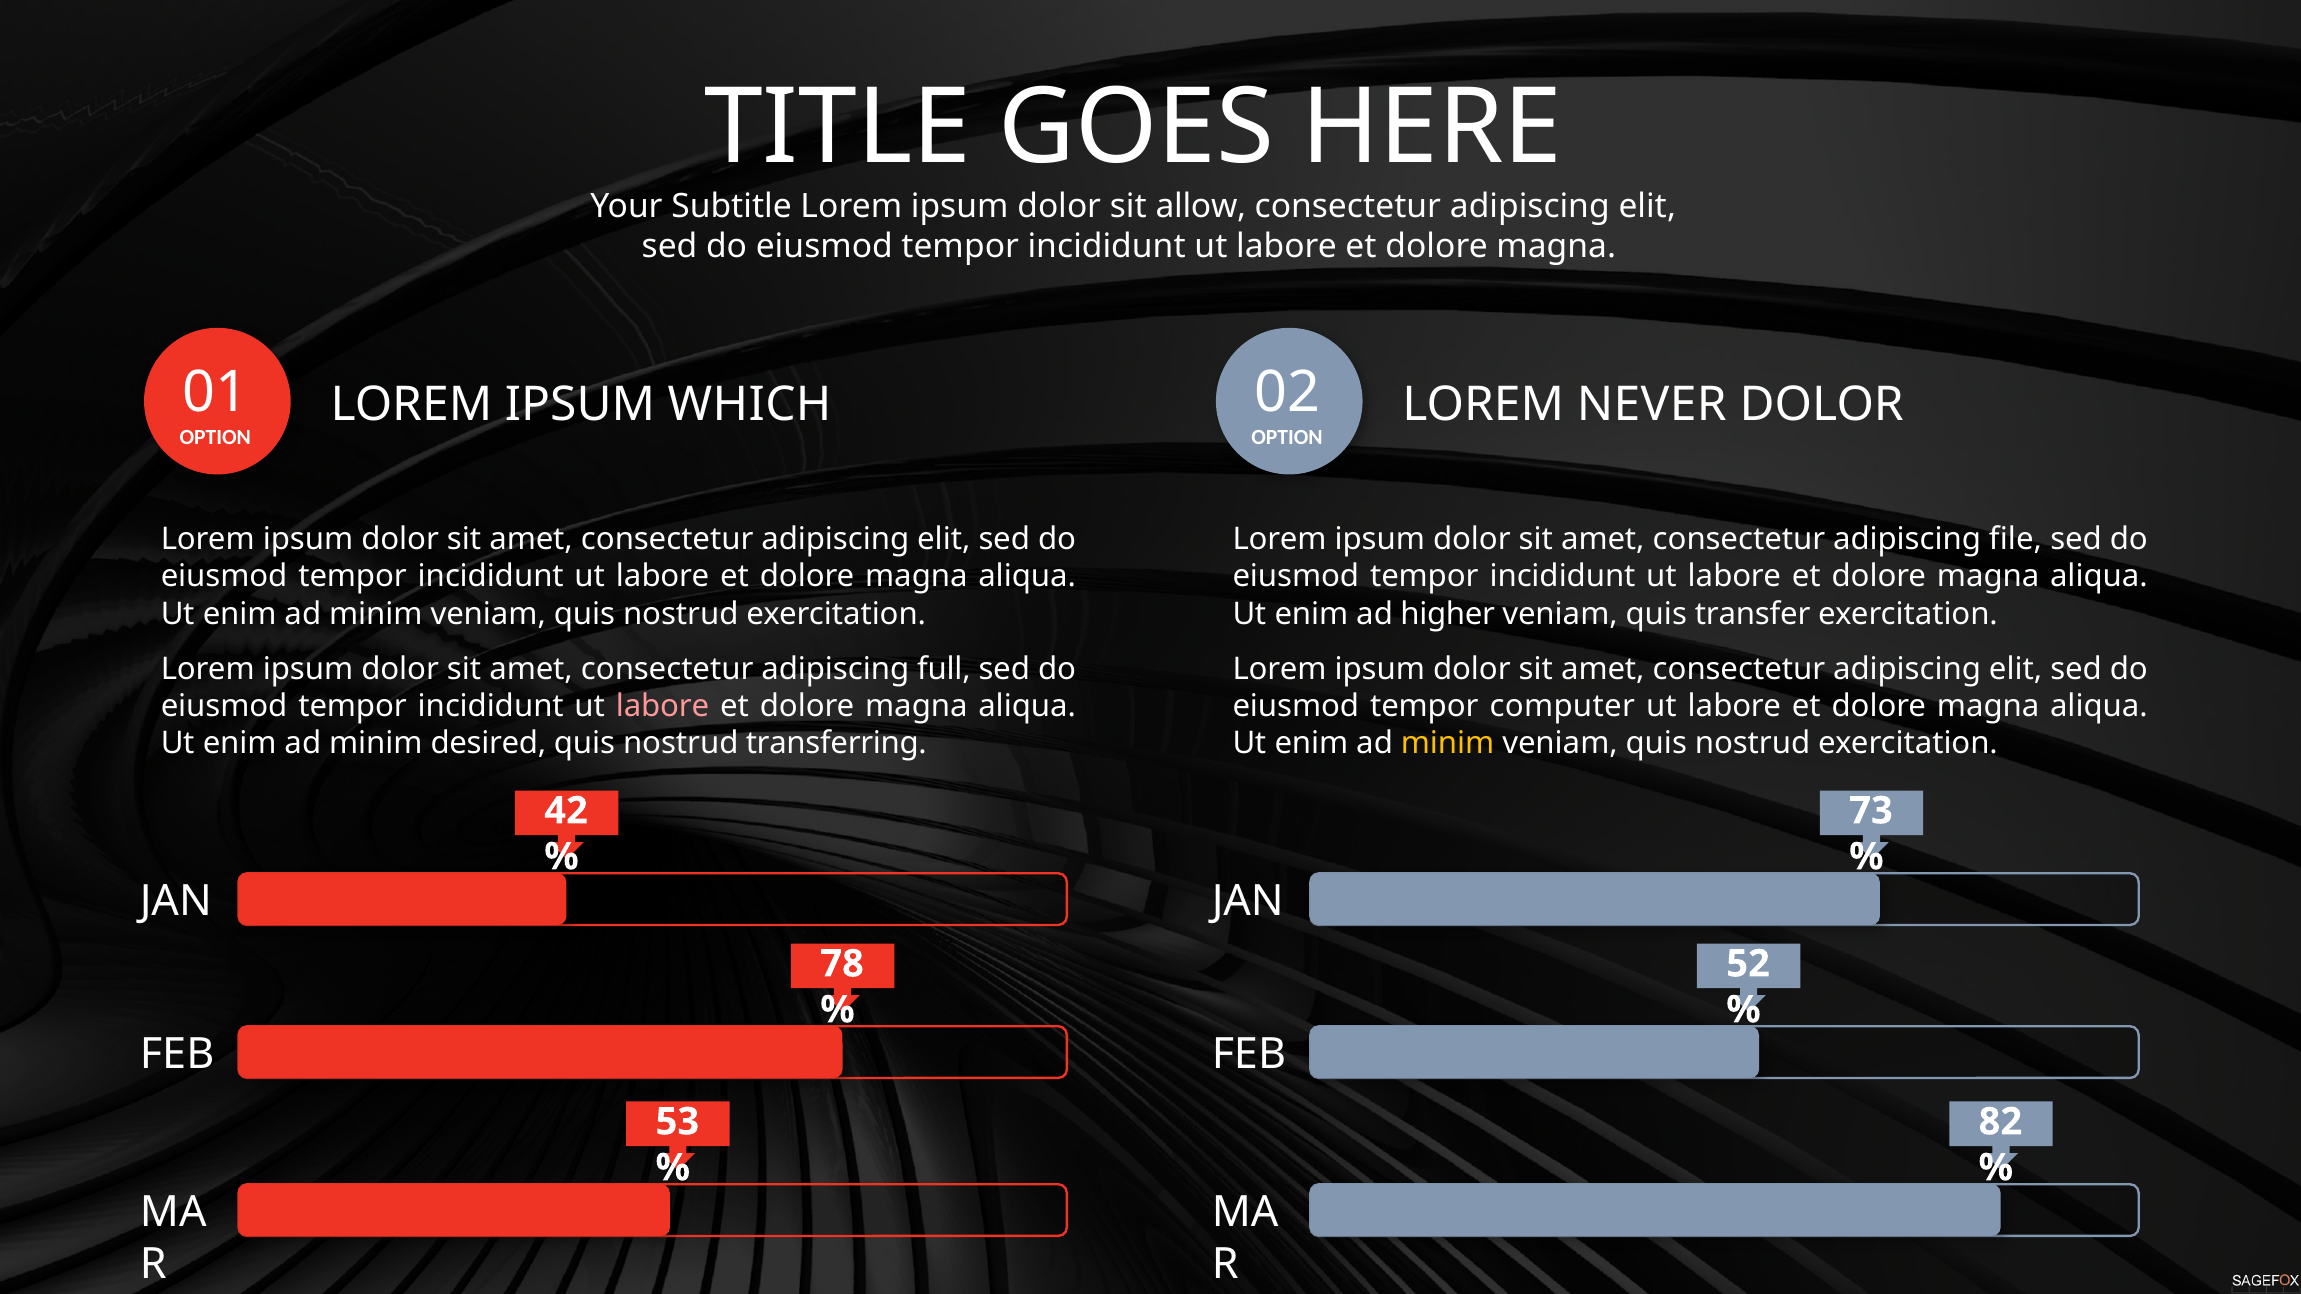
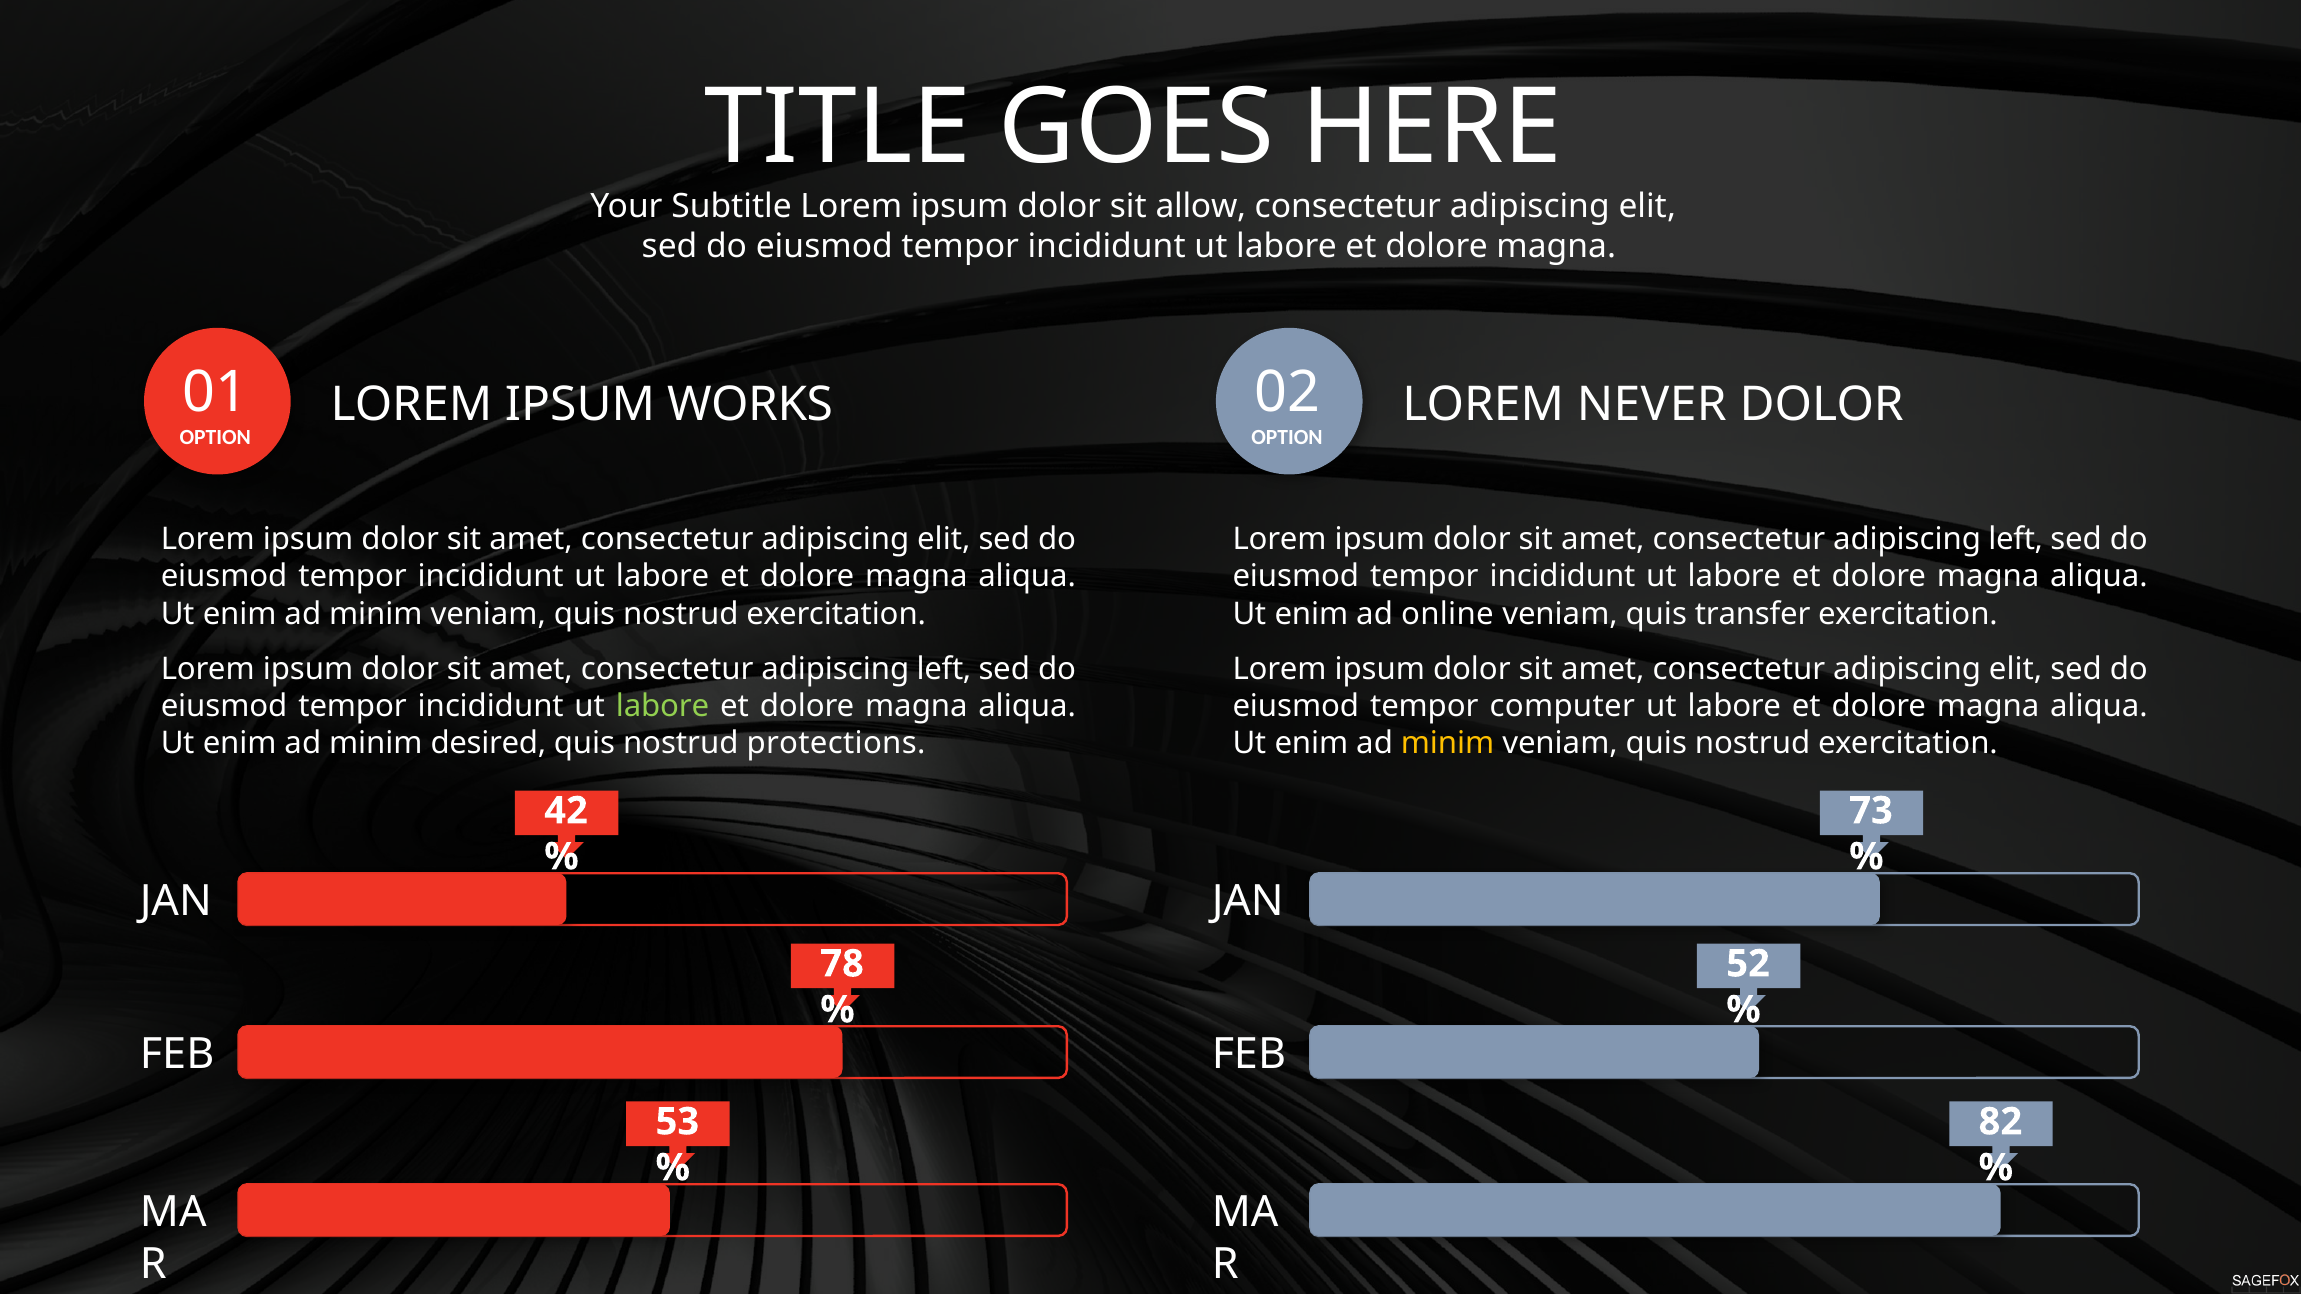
WHICH: WHICH -> WORKS
file at (2016, 539): file -> left
higher: higher -> online
full at (944, 669): full -> left
labore at (663, 706) colour: pink -> light green
transferring: transferring -> protections
